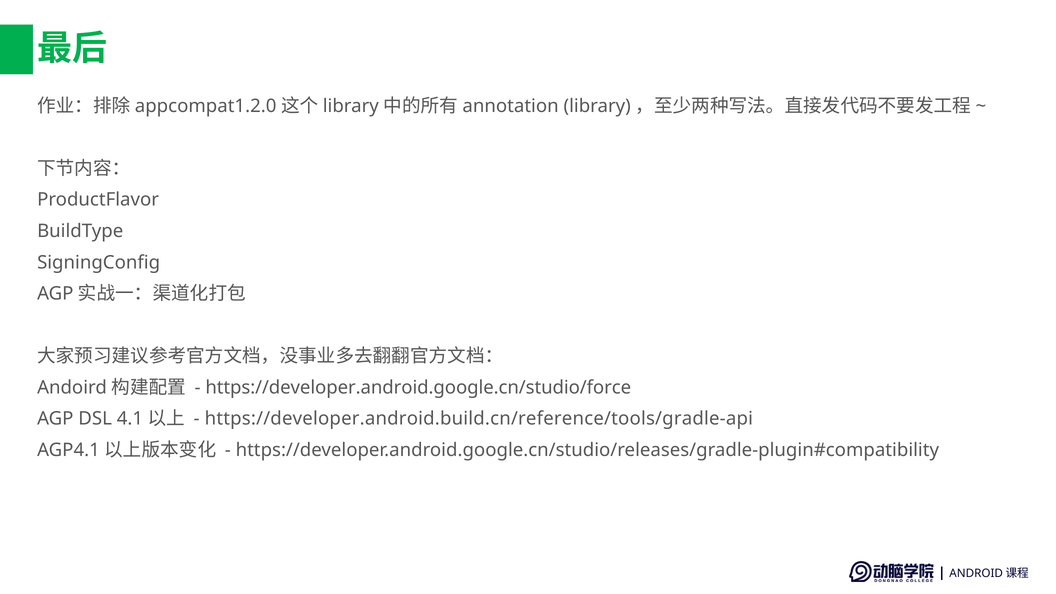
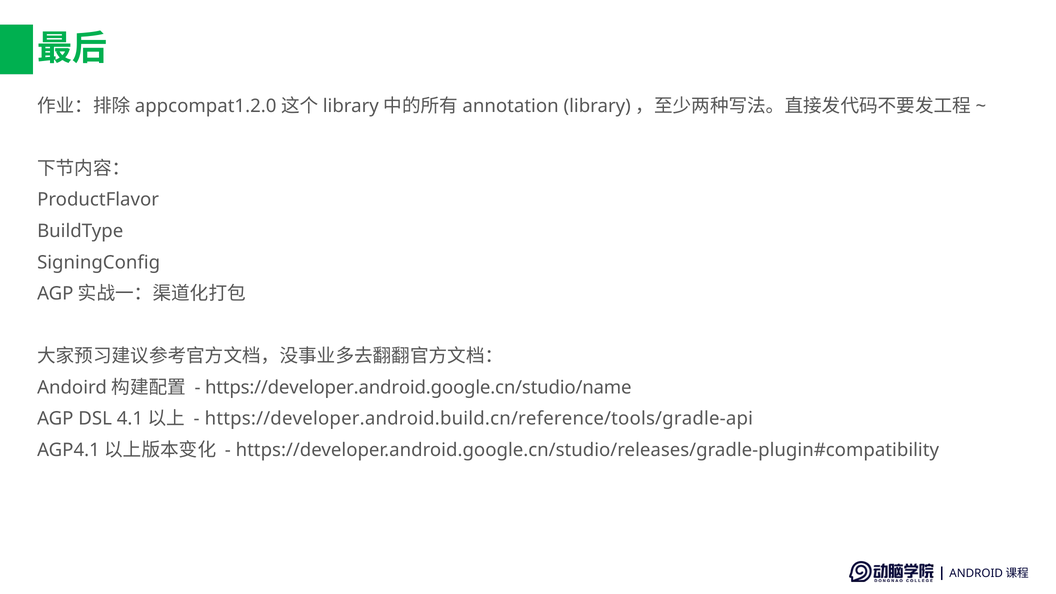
https://developer.android.google.cn/studio/force: https://developer.android.google.cn/studio/force -> https://developer.android.google.cn/studio/name
